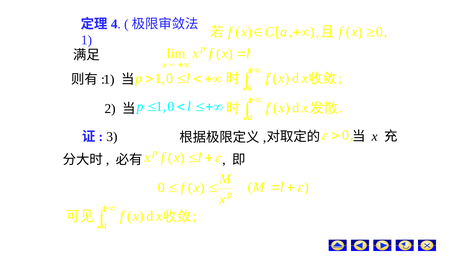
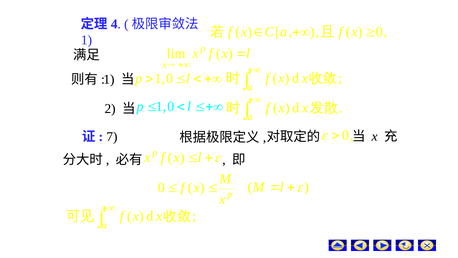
3: 3 -> 7
